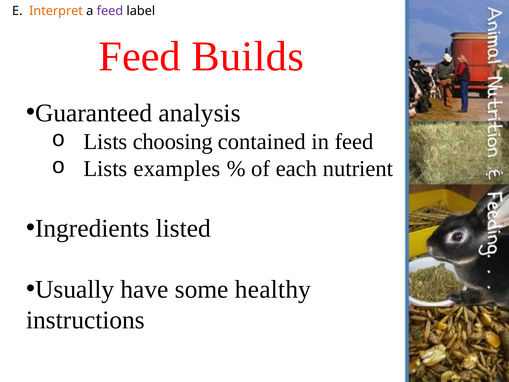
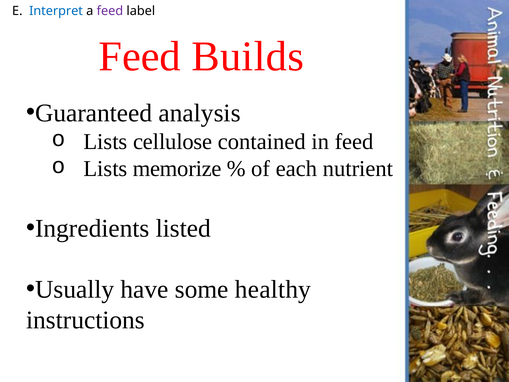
Interpret colour: orange -> blue
choosing: choosing -> cellulose
examples: examples -> memorize
